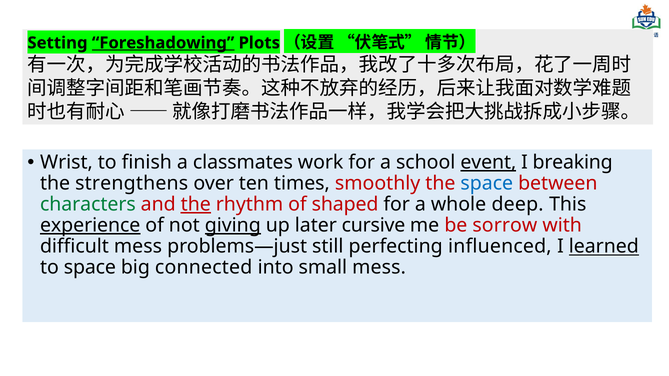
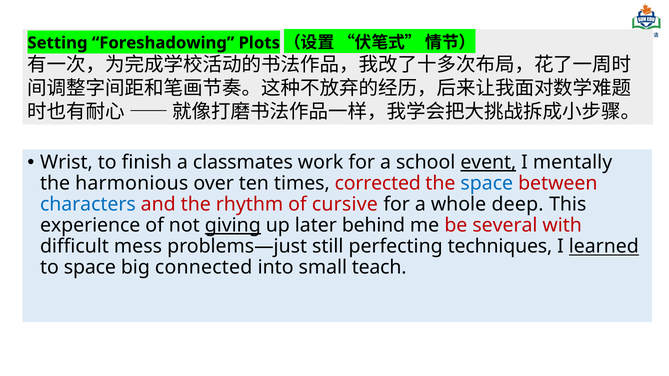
Foreshadowing underline: present -> none
breaking: breaking -> mentally
strengthens: strengthens -> harmonious
smoothly: smoothly -> corrected
characters colour: green -> blue
the at (196, 205) underline: present -> none
shaped: shaped -> cursive
experience underline: present -> none
cursive: cursive -> behind
sorrow: sorrow -> several
influenced: influenced -> techniques
small mess: mess -> teach
